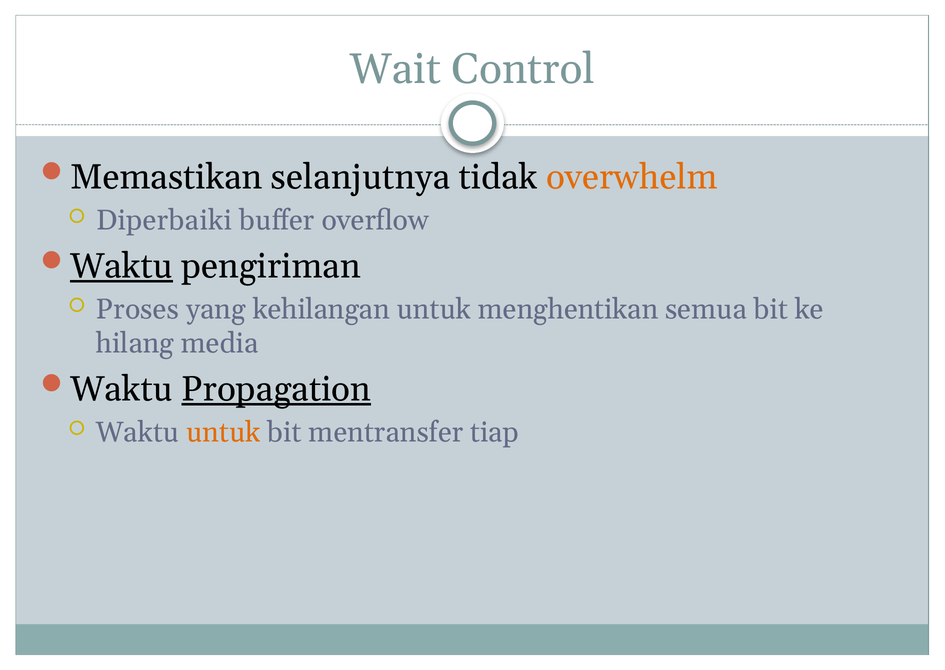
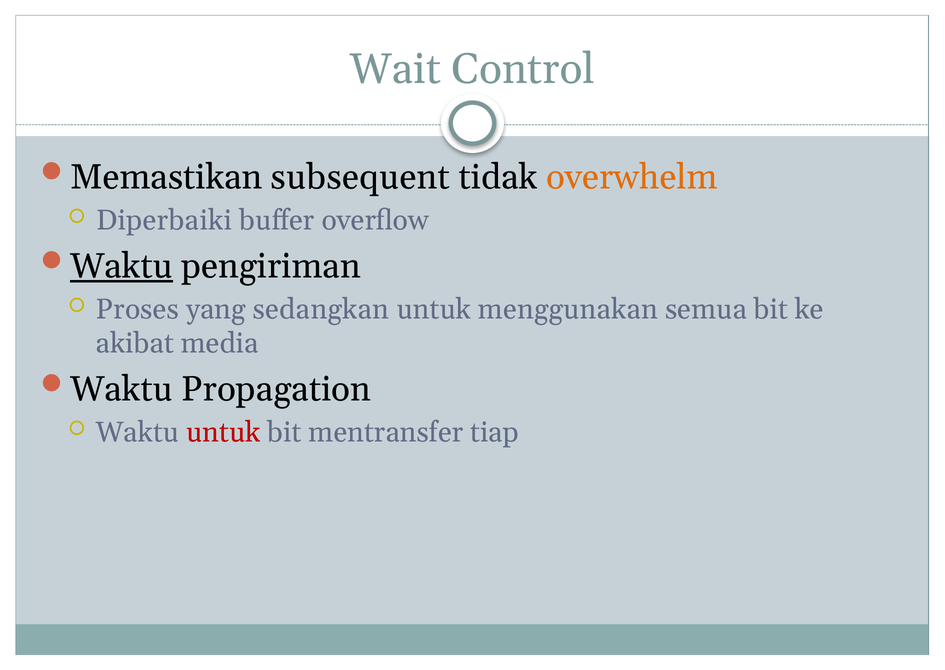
selanjutnya: selanjutnya -> subsequent
kehilangan: kehilangan -> sedangkan
menghentikan: menghentikan -> menggunakan
hilang: hilang -> akibat
Propagation underline: present -> none
untuk at (223, 432) colour: orange -> red
